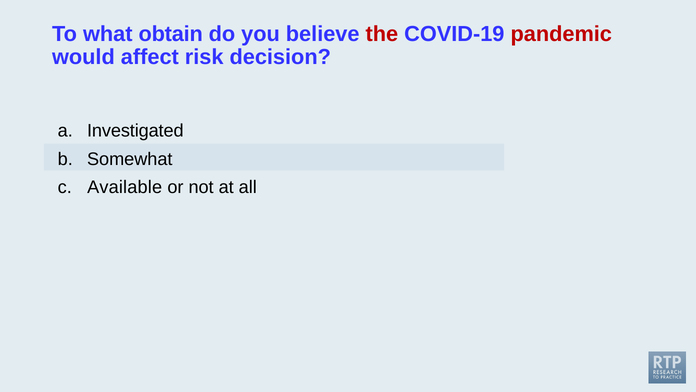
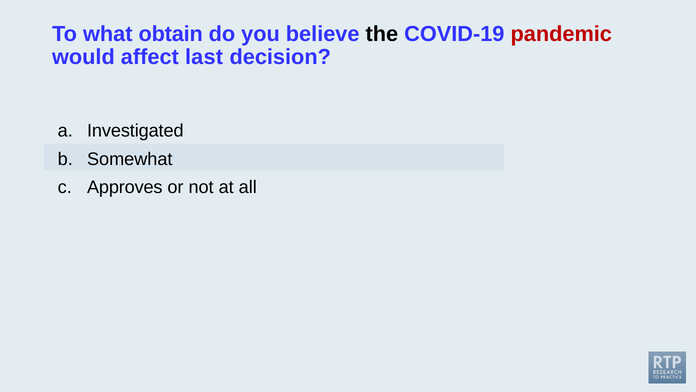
the colour: red -> black
risk: risk -> last
Available: Available -> Approves
